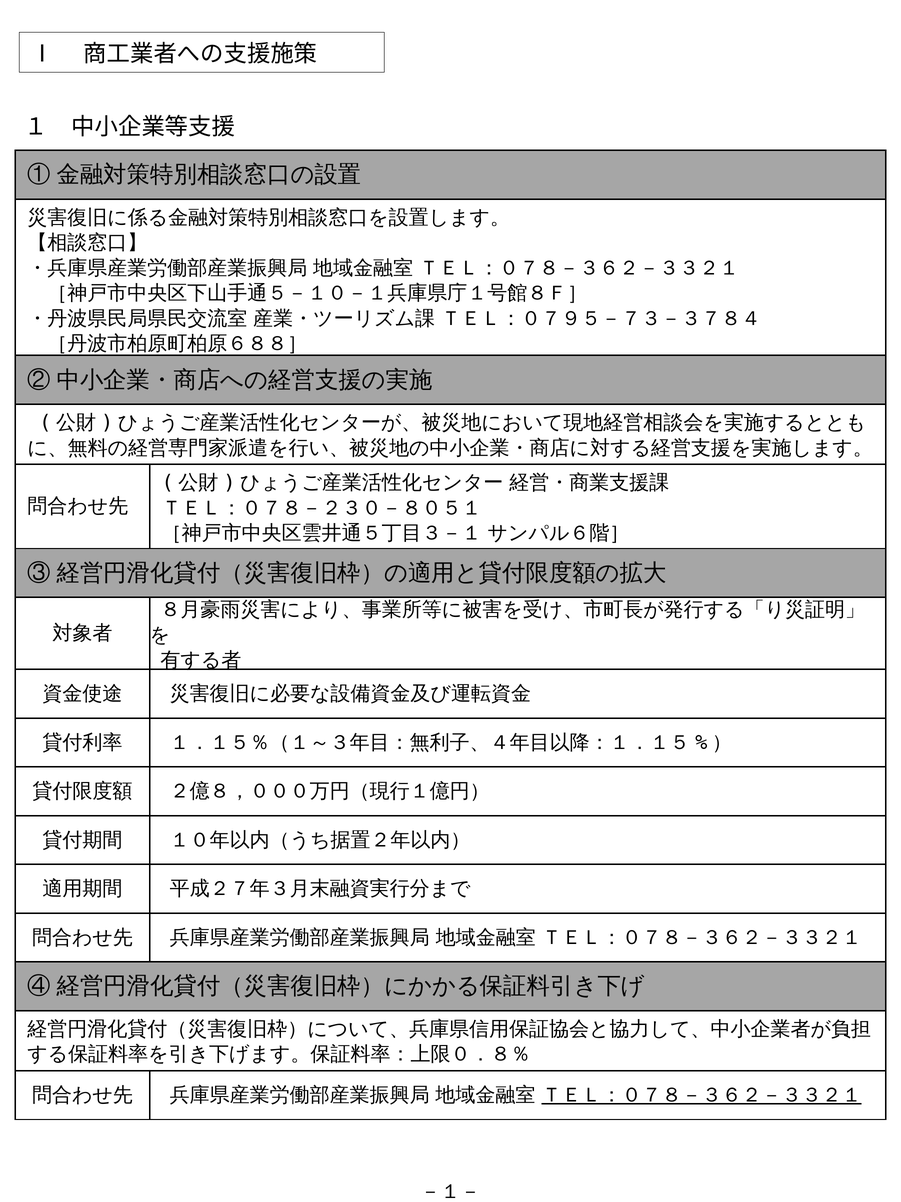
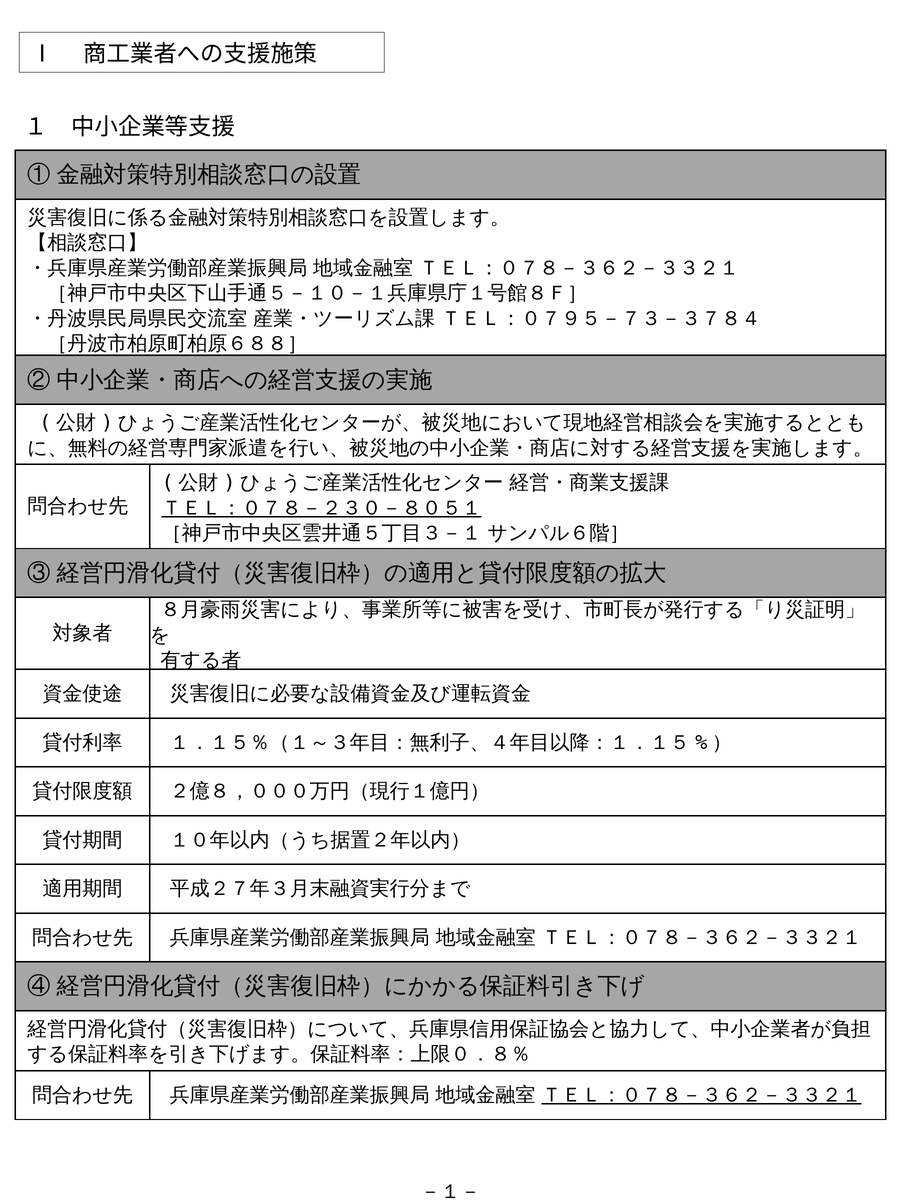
ＴＥＬ：０７８－２３０－８０５１ underline: none -> present
